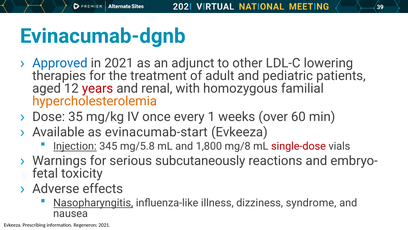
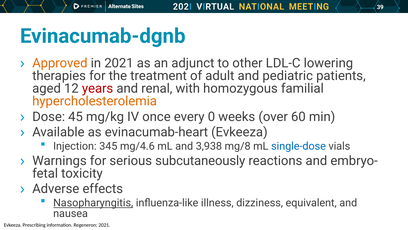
Approved colour: blue -> orange
35: 35 -> 45
1: 1 -> 0
evinacumab-start: evinacumab-start -> evinacumab-heart
Injection underline: present -> none
mg/5.8: mg/5.8 -> mg/4.6
1,800: 1,800 -> 3,938
single-dose colour: red -> blue
syndrome: syndrome -> equivalent
